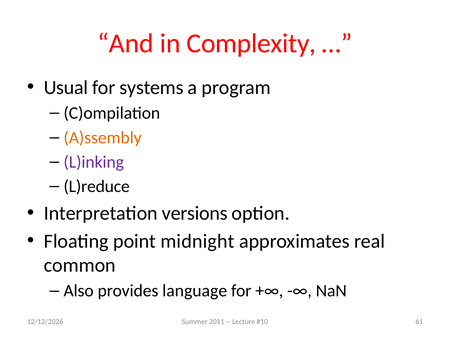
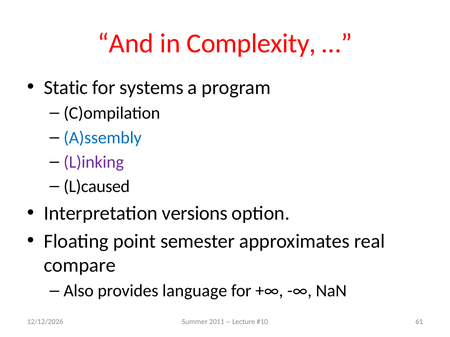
Usual: Usual -> Static
A)ssembly colour: orange -> blue
L)reduce: L)reduce -> L)caused
midnight: midnight -> semester
common: common -> compare
